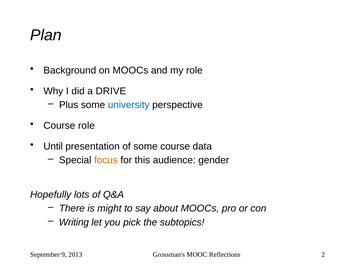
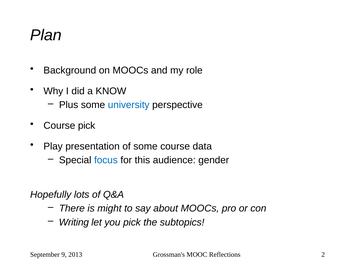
DRIVE: DRIVE -> KNOW
Course role: role -> pick
Until: Until -> Play
focus colour: orange -> blue
